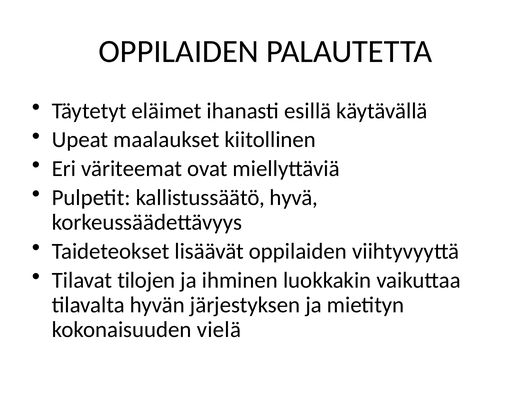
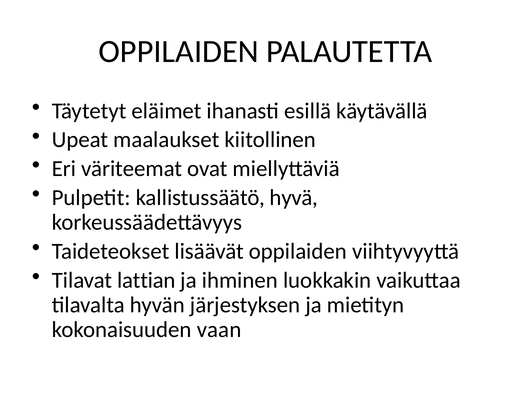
tilojen: tilojen -> lattian
vielä: vielä -> vaan
